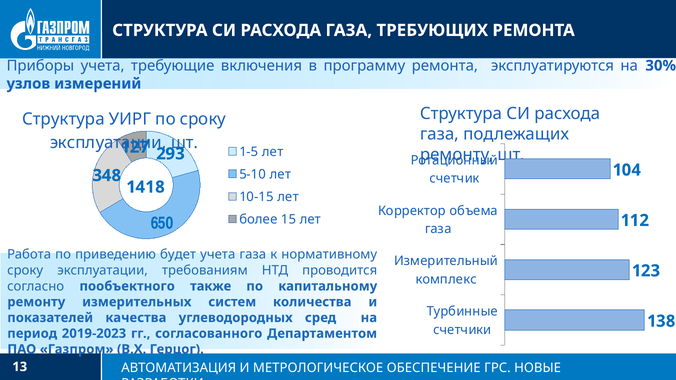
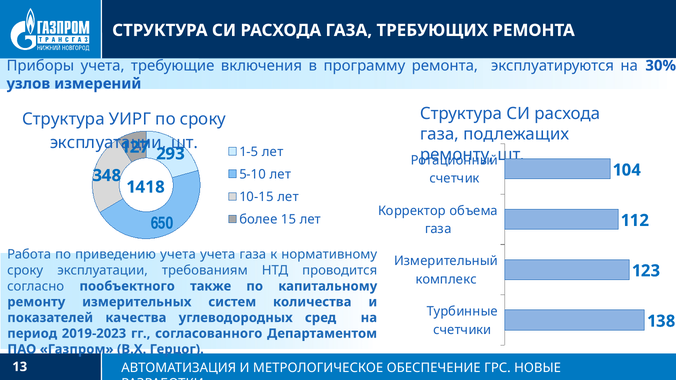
приведению будет: будет -> учета
